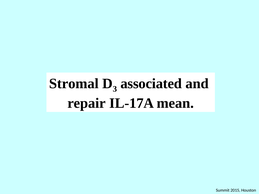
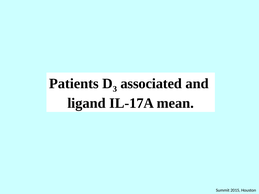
Stromal: Stromal -> Patients
repair: repair -> ligand
